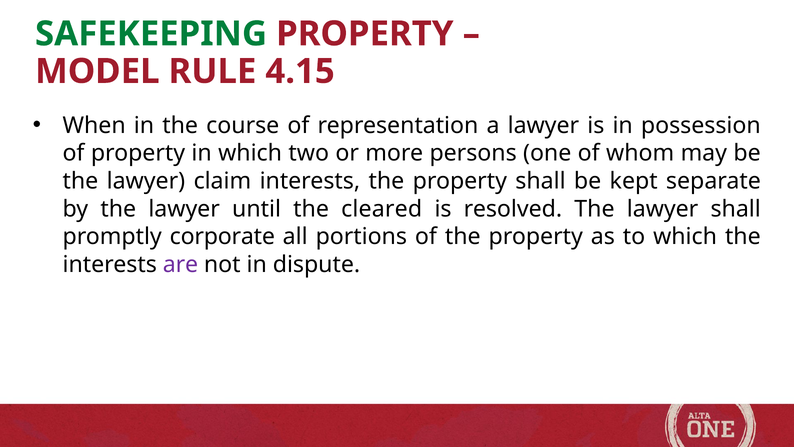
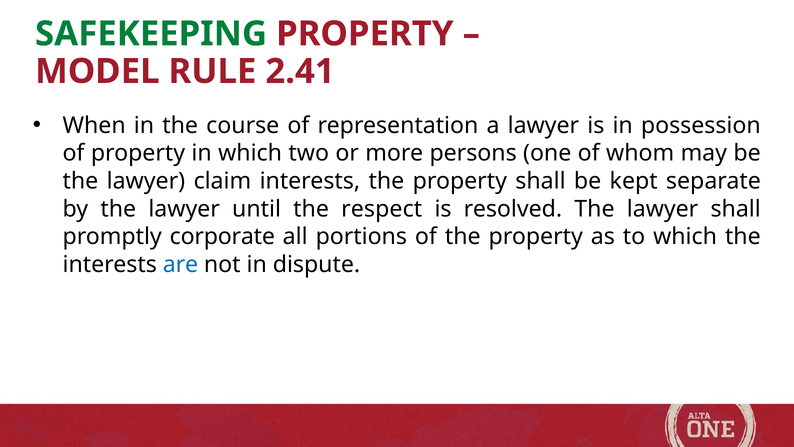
4.15: 4.15 -> 2.41
cleared: cleared -> respect
are colour: purple -> blue
